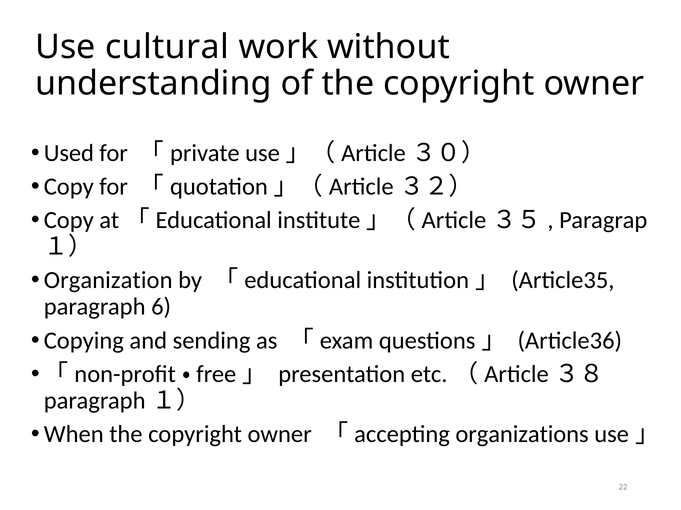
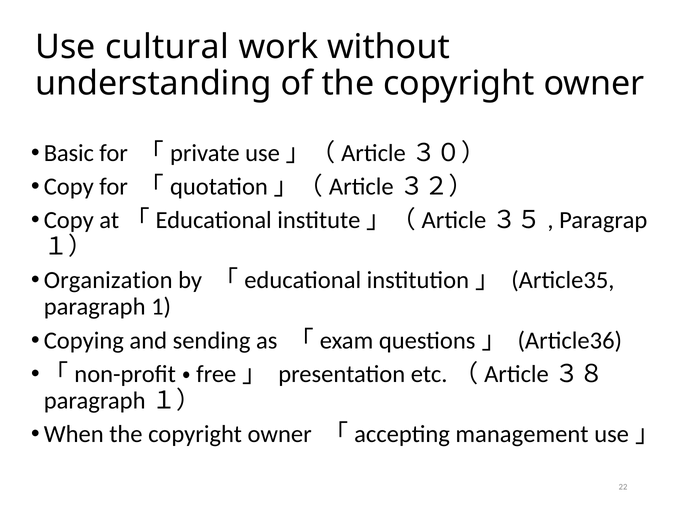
Used: Used -> Basic
6: 6 -> 1
organizations: organizations -> management
